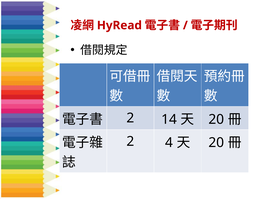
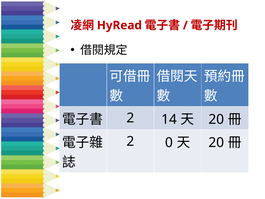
2 4: 4 -> 0
